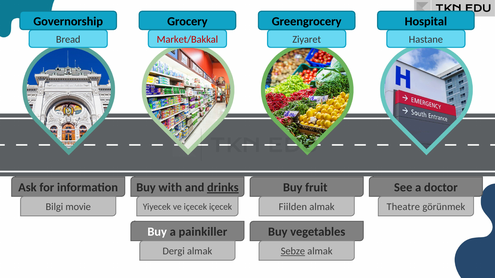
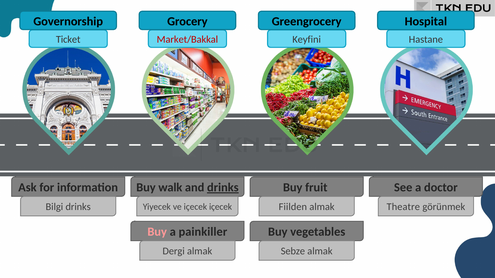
Bread: Bread -> Ticket
Ziyaret: Ziyaret -> Keyfini
with: with -> walk
Bilgi movie: movie -> drinks
Buy at (157, 232) colour: white -> pink
Sebze underline: present -> none
